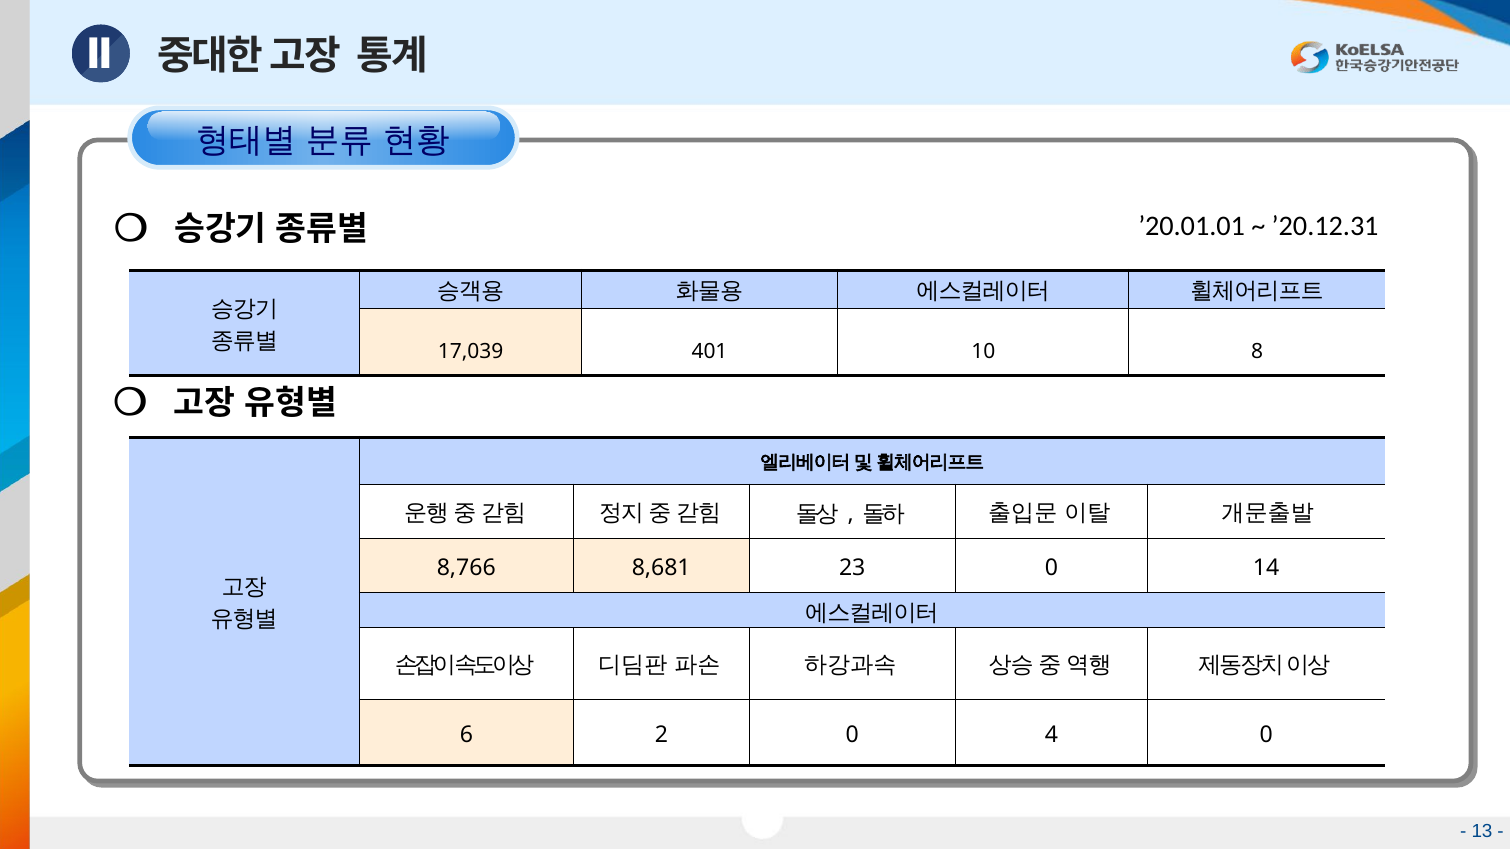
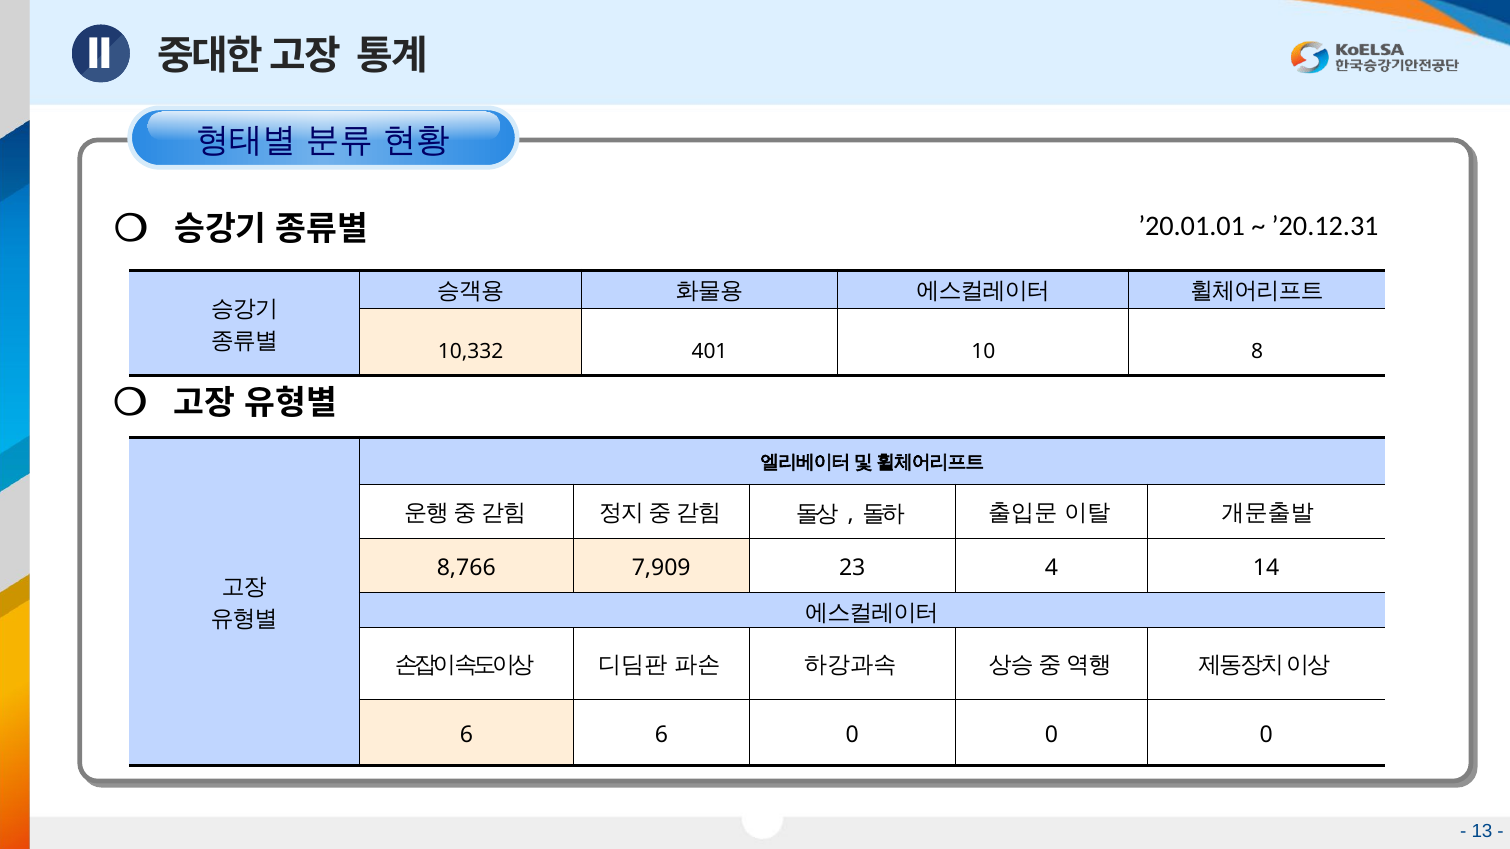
17,039: 17,039 -> 10,332
8,681: 8,681 -> 7,909
23 0: 0 -> 4
6 2: 2 -> 6
4 at (1051, 736): 4 -> 0
